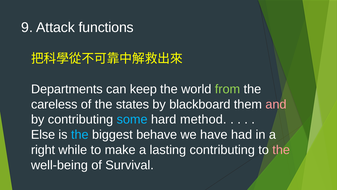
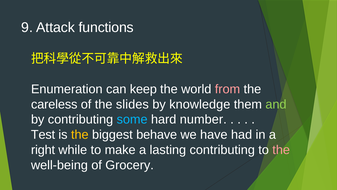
Departments: Departments -> Enumeration
from colour: light green -> pink
states: states -> slides
blackboard: blackboard -> knowledge
and colour: pink -> light green
method: method -> number
Else: Else -> Test
the at (80, 134) colour: light blue -> yellow
Survival: Survival -> Grocery
